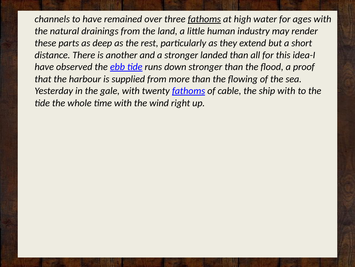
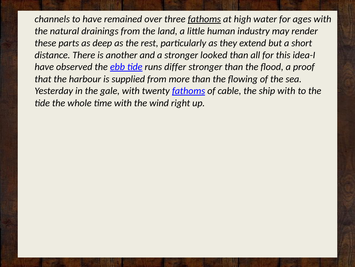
landed: landed -> looked
down: down -> differ
